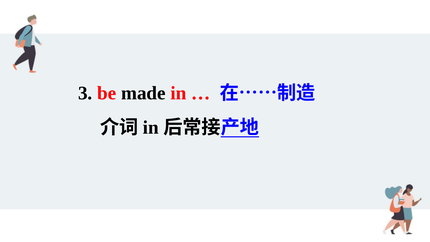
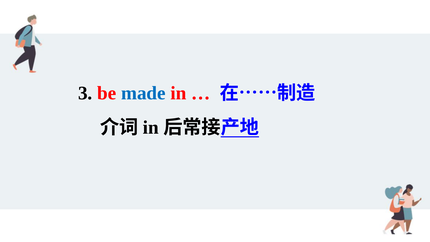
made colour: black -> blue
